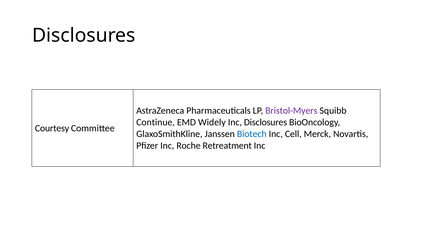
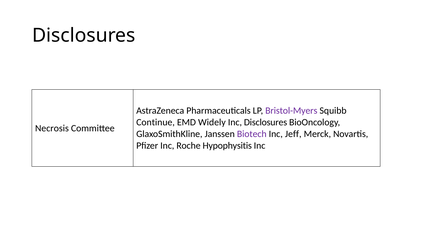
Courtesy: Courtesy -> Necrosis
Biotech colour: blue -> purple
Cell: Cell -> Jeff
Retreatment: Retreatment -> Hypophysitis
